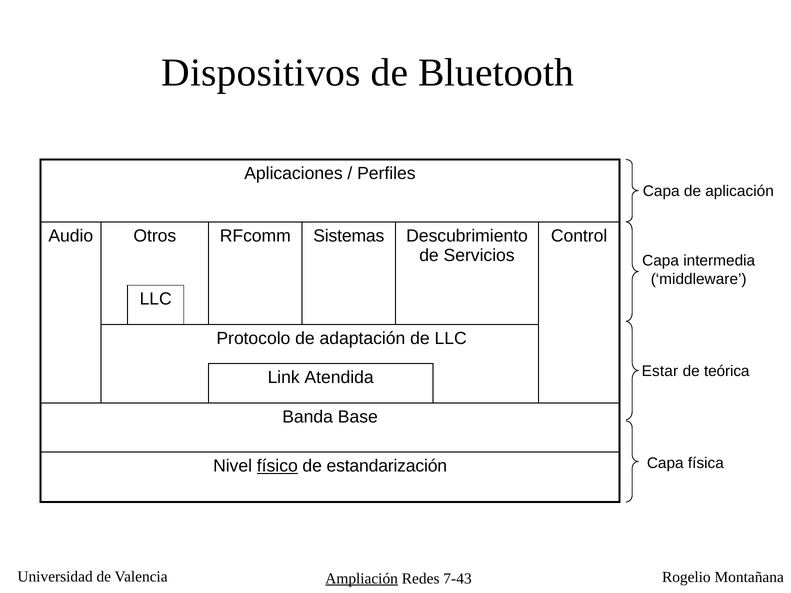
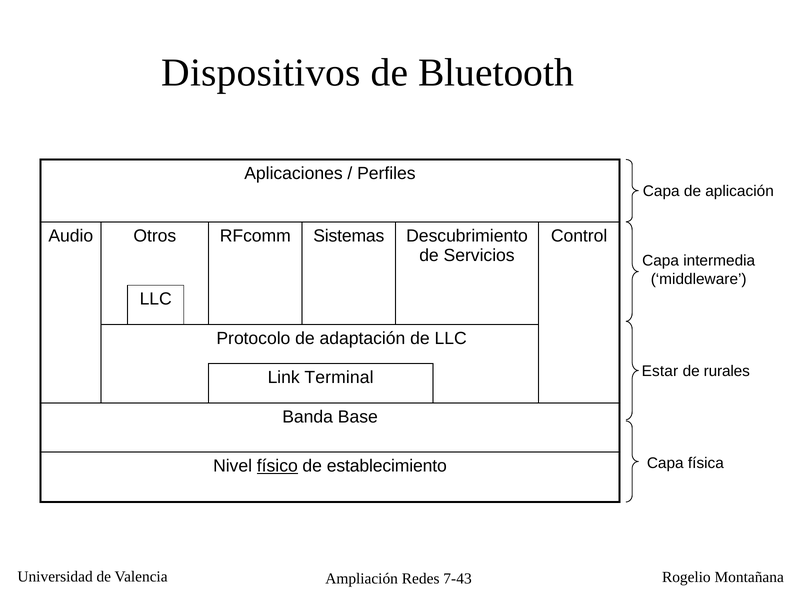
teórica: teórica -> rurales
Atendida: Atendida -> Terminal
estandarización: estandarización -> establecimiento
Ampliación underline: present -> none
